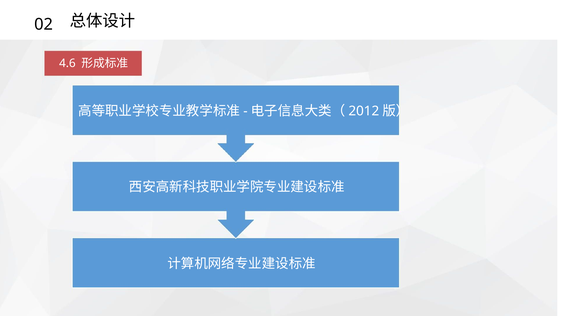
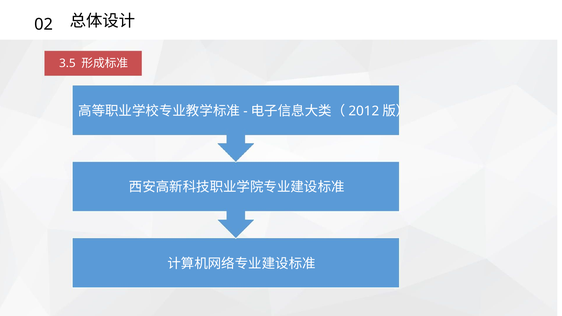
4.6: 4.6 -> 3.5
